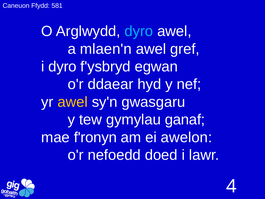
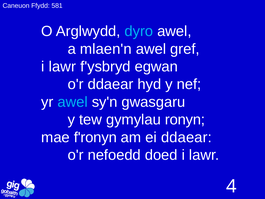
dyro at (62, 67): dyro -> lawr
awel at (73, 102) colour: yellow -> light blue
ganaf: ganaf -> ronyn
ei awelon: awelon -> ddaear
